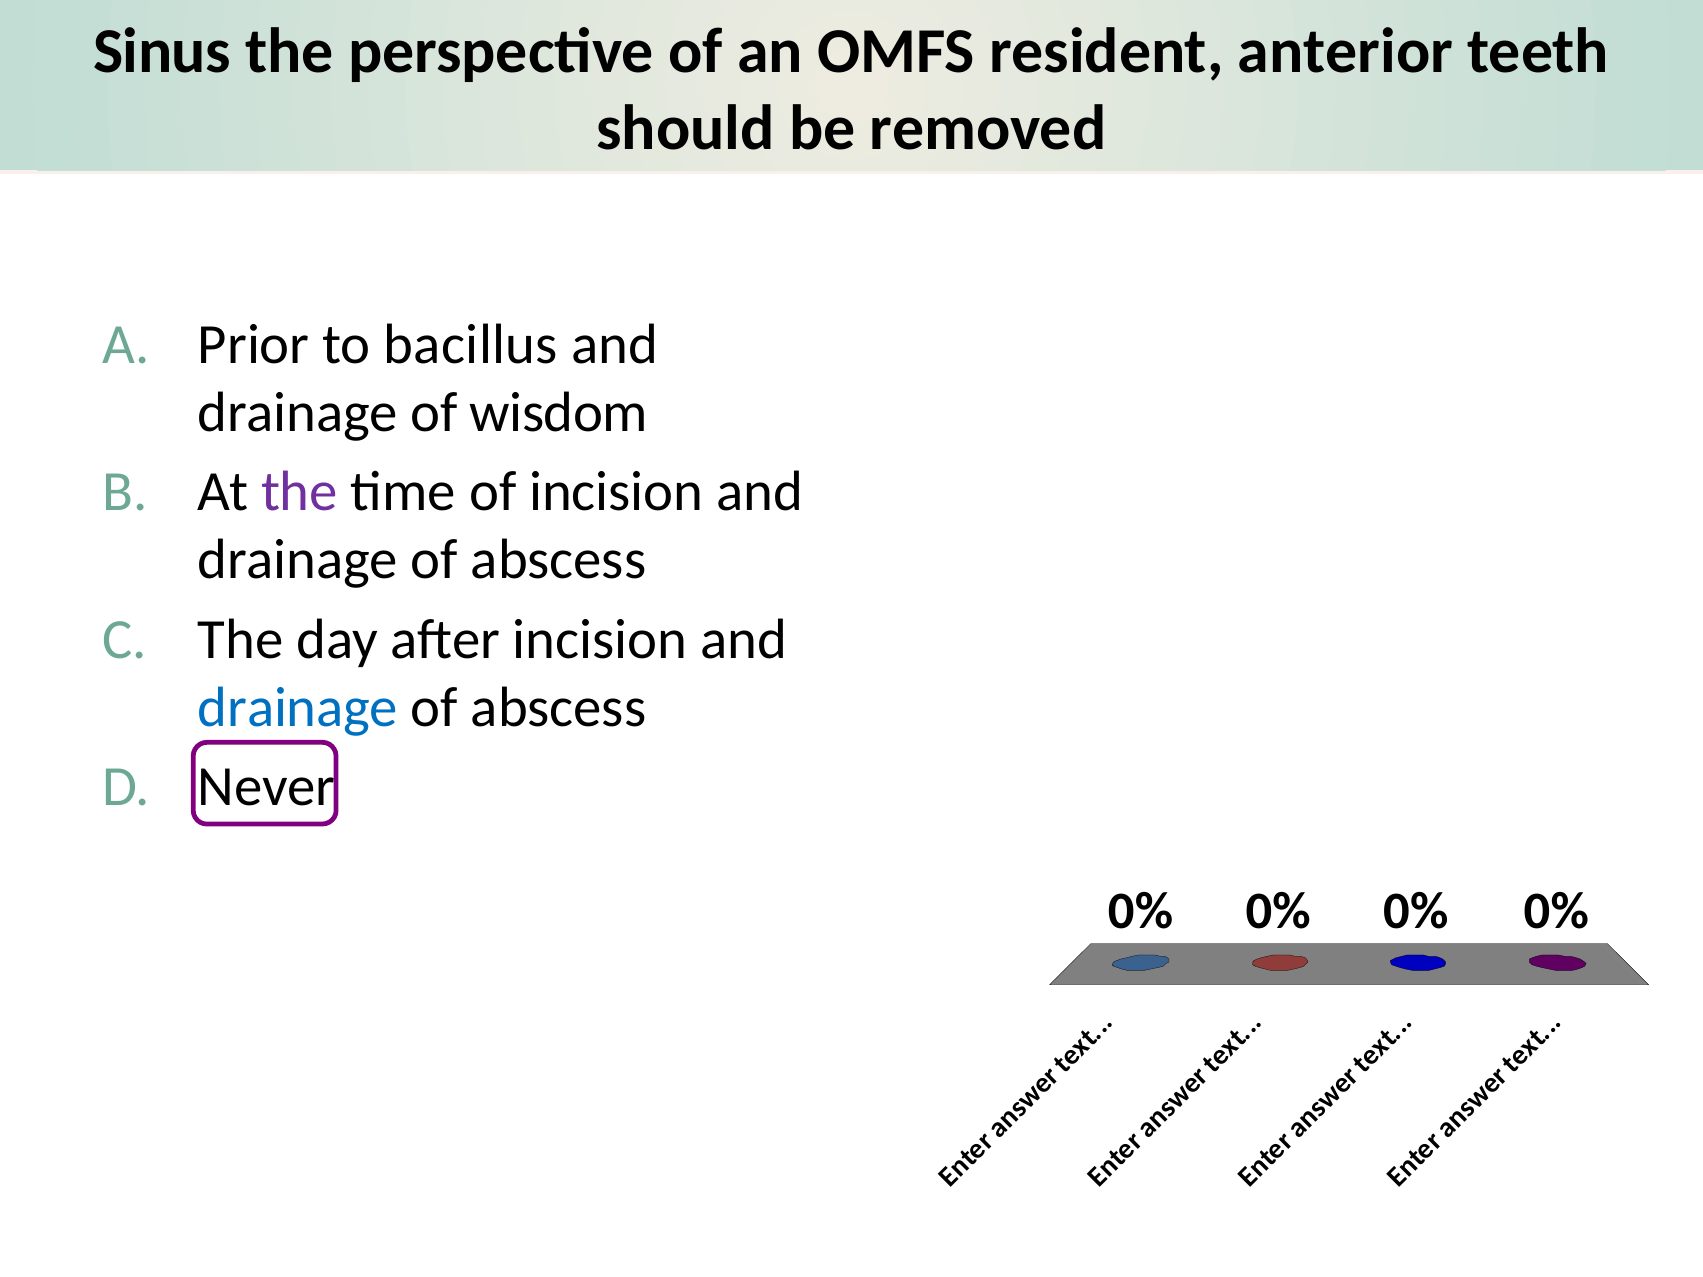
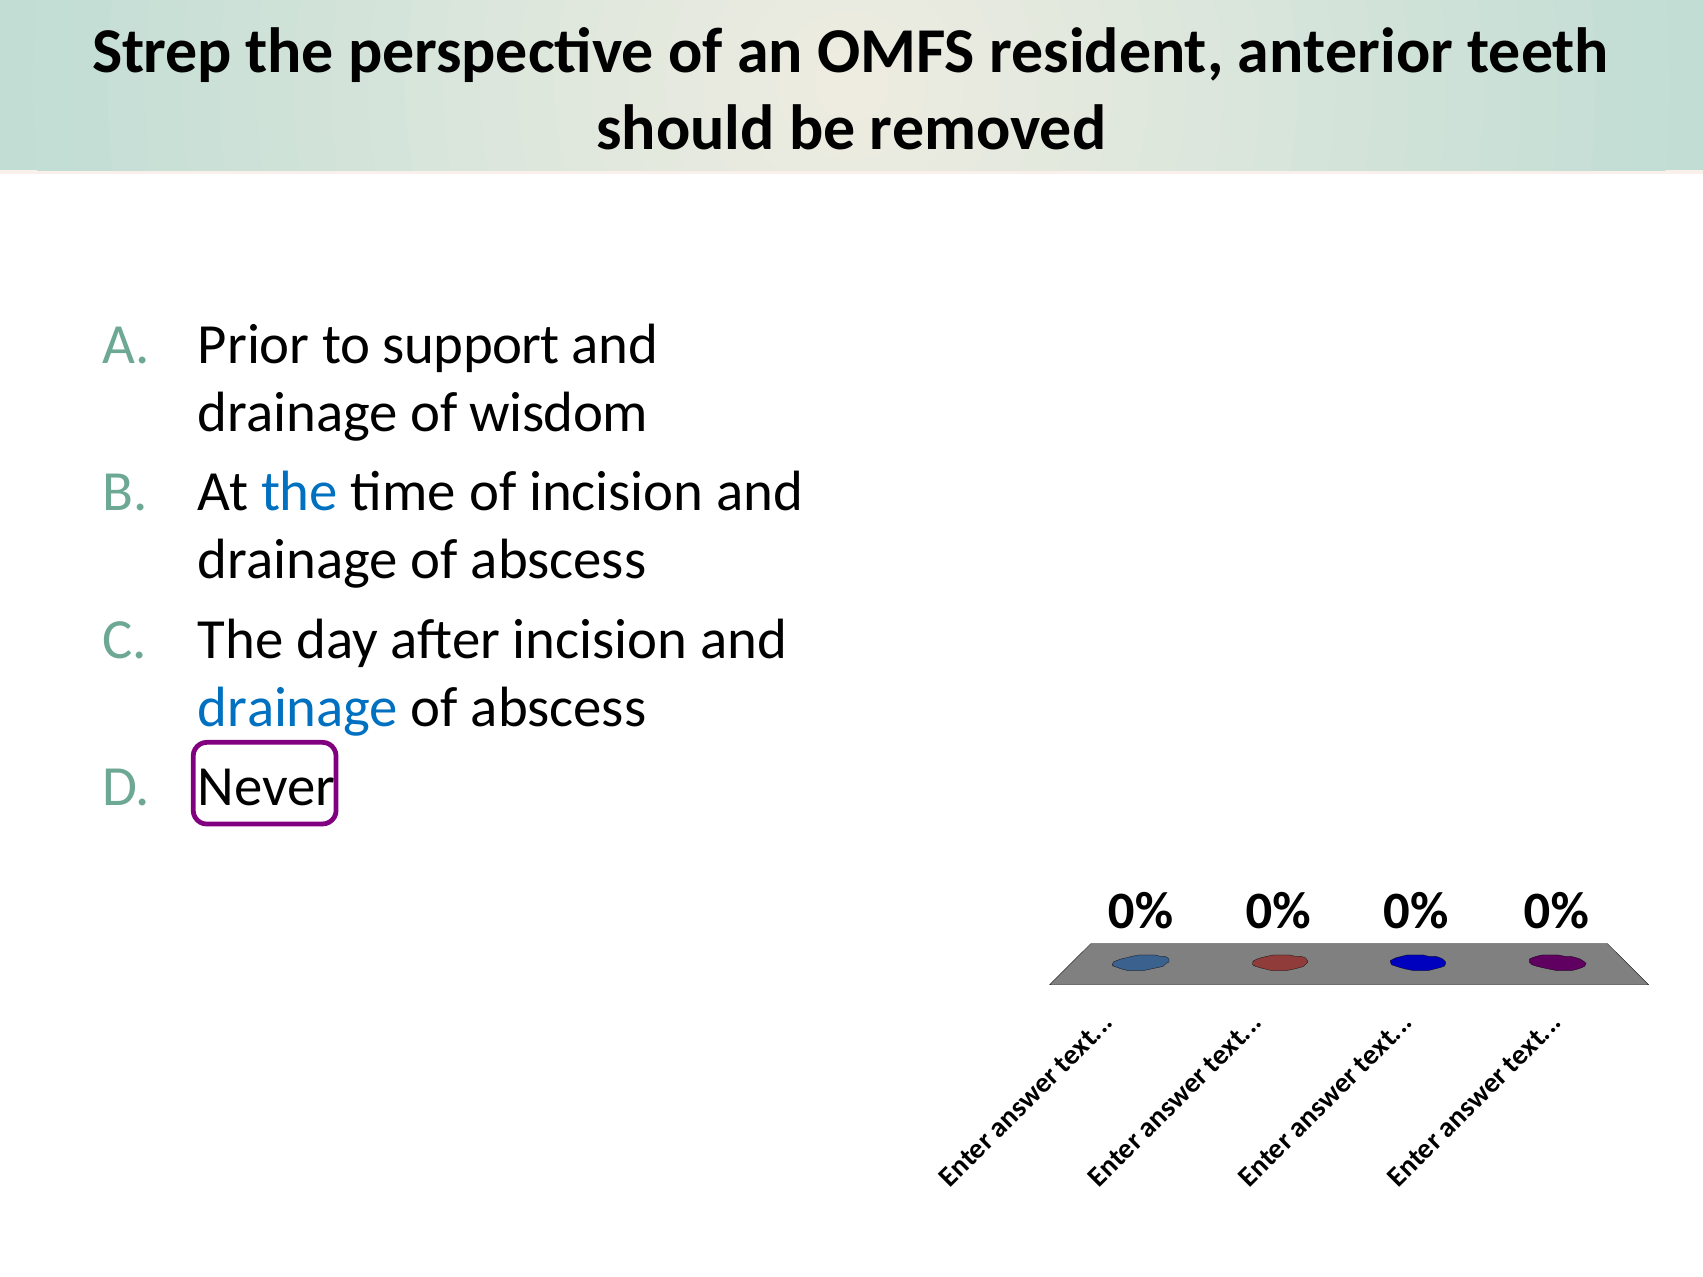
Sinus: Sinus -> Strep
bacillus: bacillus -> support
the at (300, 492) colour: purple -> blue
